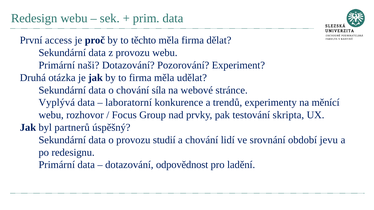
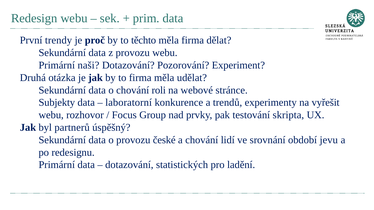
access: access -> trendy
síla: síla -> roli
Vyplývá: Vyplývá -> Subjekty
měnící: měnící -> vyřešit
studií: studií -> české
odpovědnost: odpovědnost -> statistických
